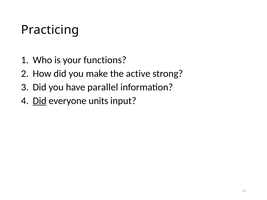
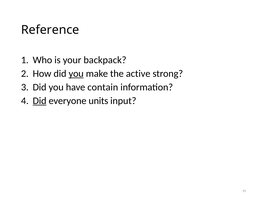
Practicing: Practicing -> Reference
functions: functions -> backpack
you at (76, 74) underline: none -> present
parallel: parallel -> contain
